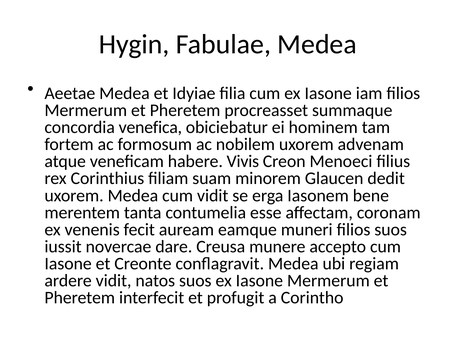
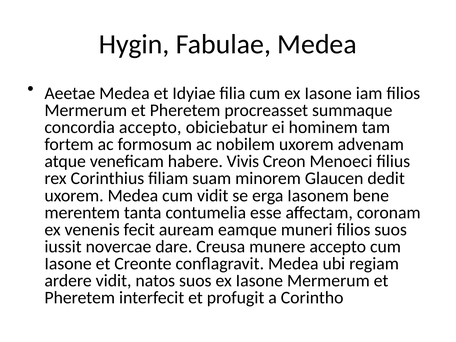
concordia venefica: venefica -> accepto
